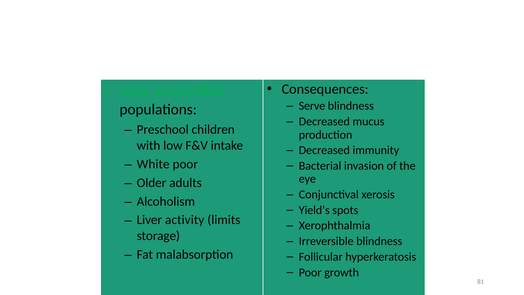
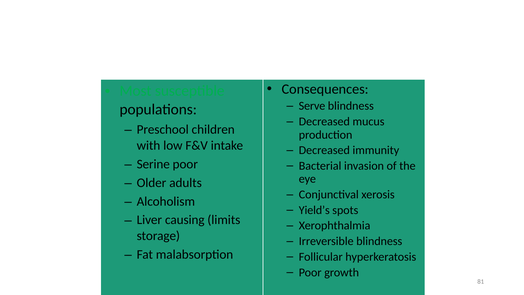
White: White -> Serine
activity: activity -> causing
